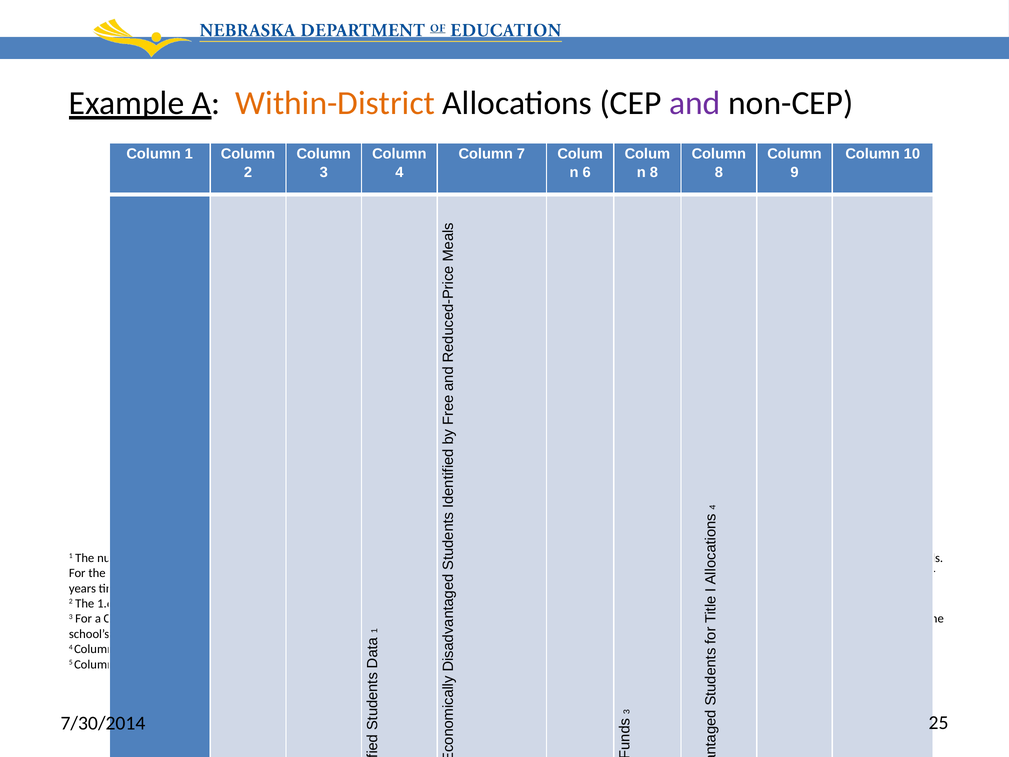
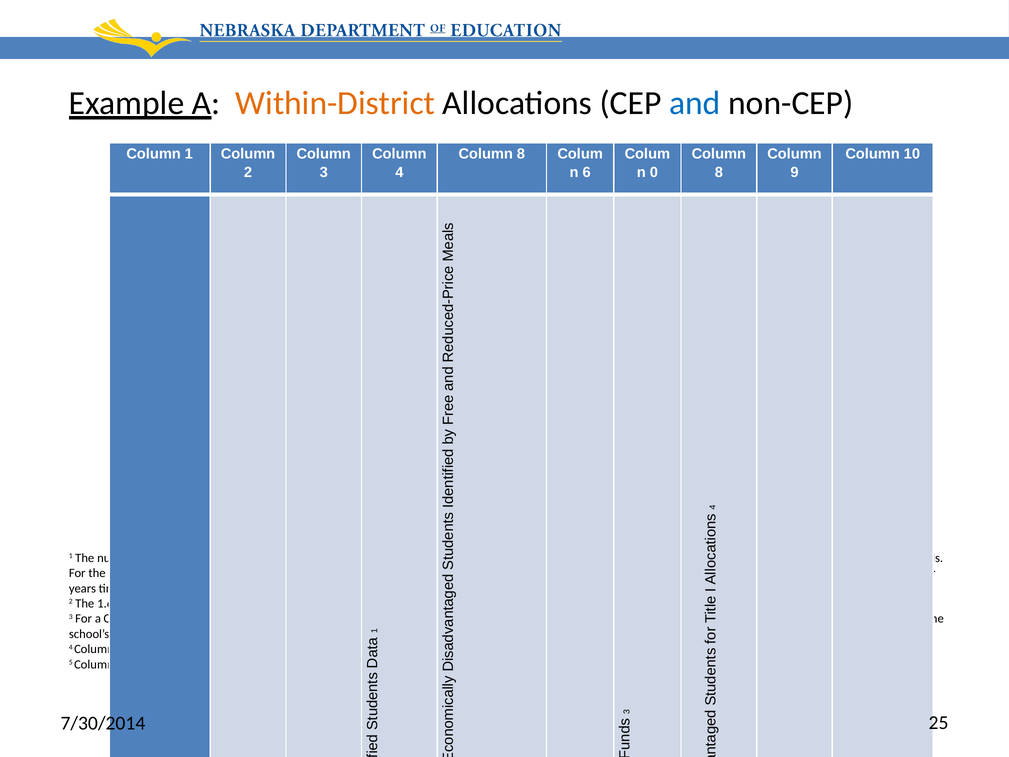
and at (695, 103) colour: purple -> blue
7 at (521, 154): 7 -> 8
n 8: 8 -> 0
